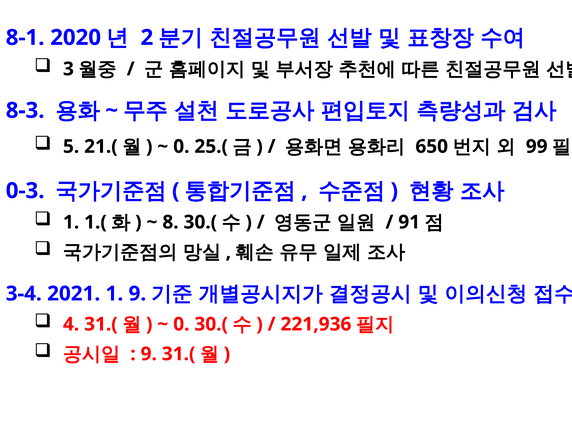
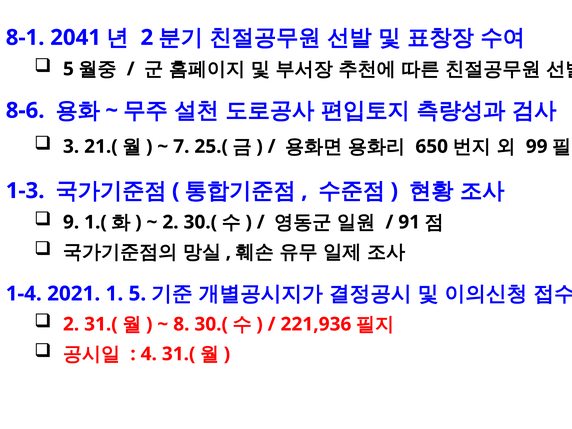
2020: 2020 -> 2041
3 at (68, 69): 3 -> 5
8-3: 8-3 -> 8-6
5: 5 -> 3
0 at (181, 147): 0 -> 7
0-3: 0-3 -> 1-3
1 at (71, 222): 1 -> 9
8 at (170, 222): 8 -> 2
3-4: 3-4 -> 1-4
1 9: 9 -> 5
4 at (71, 324): 4 -> 2
0 at (181, 324): 0 -> 8
9 at (149, 354): 9 -> 4
